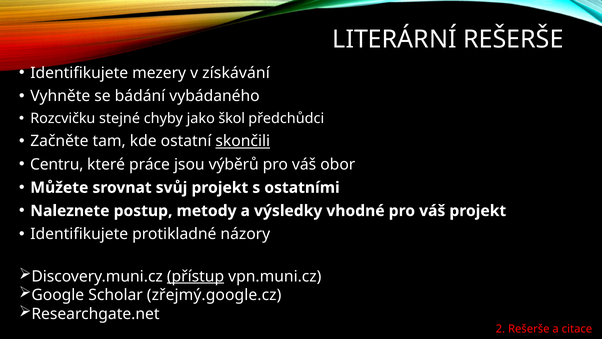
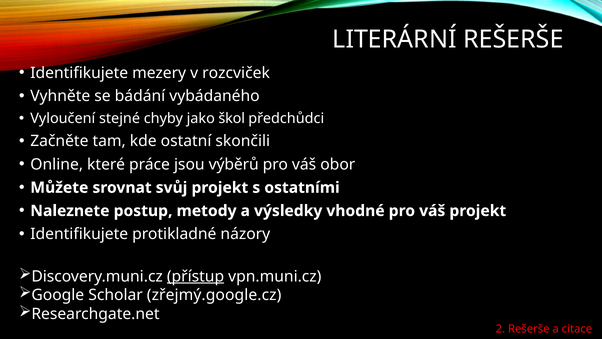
získávání: získávání -> rozcviček
Rozcvičku: Rozcvičku -> Vyloučení
skončili underline: present -> none
Centru: Centru -> Online
